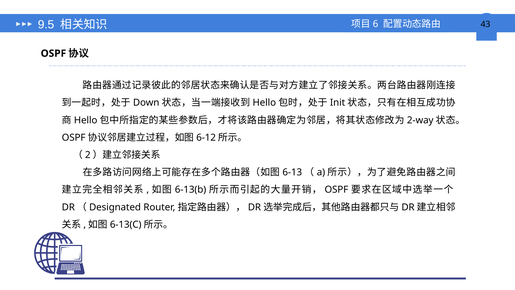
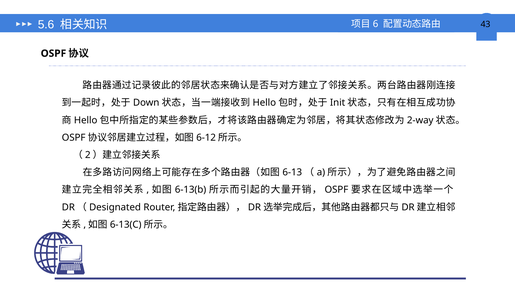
9.5: 9.5 -> 5.6
